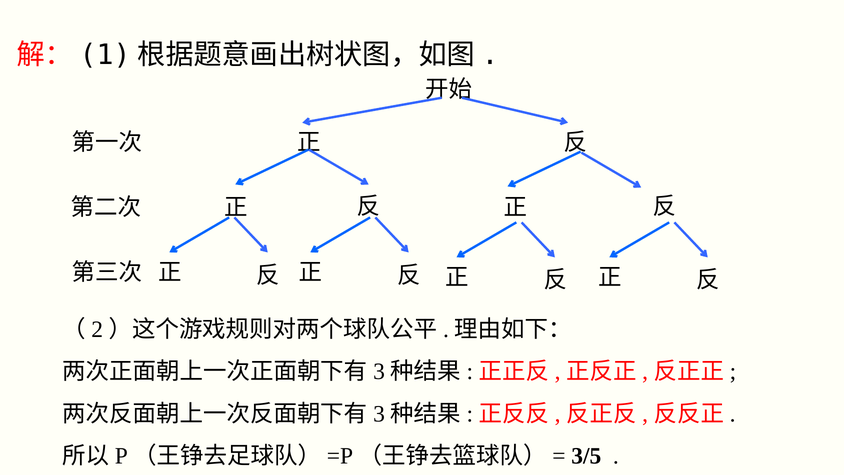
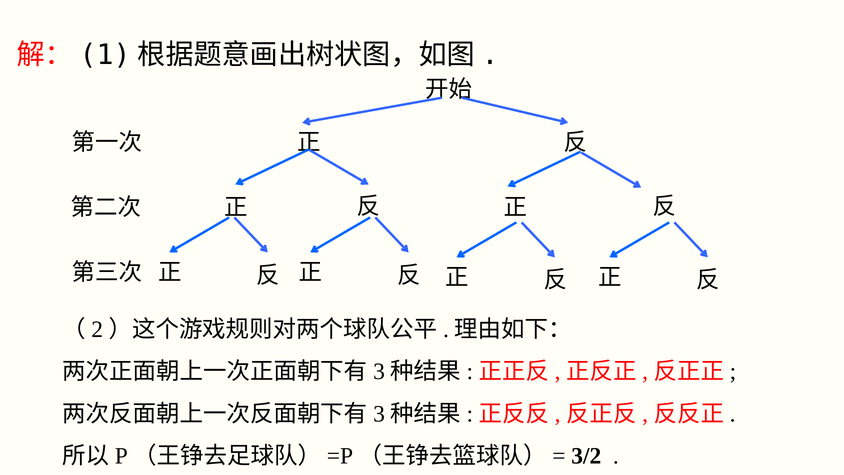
3/5: 3/5 -> 3/2
